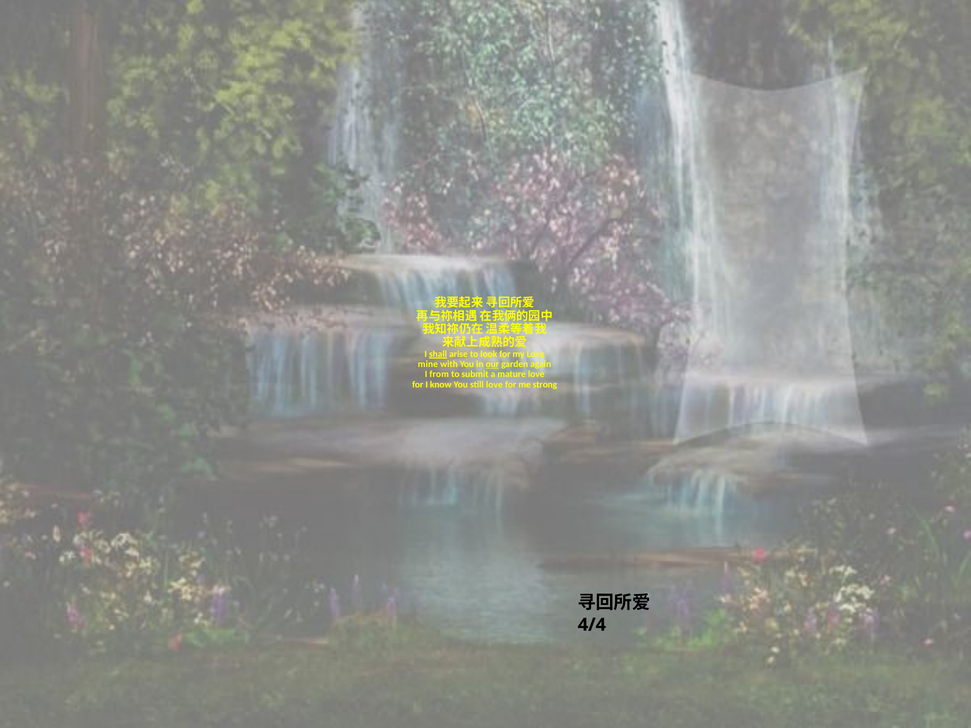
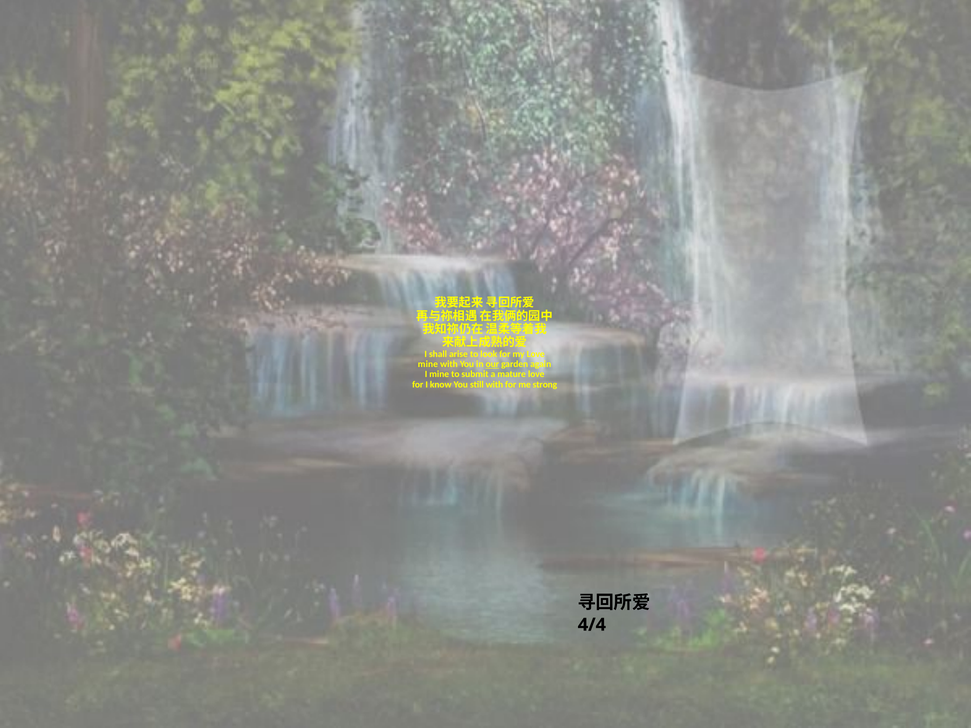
shall underline: present -> none
I from: from -> mine
still love: love -> with
